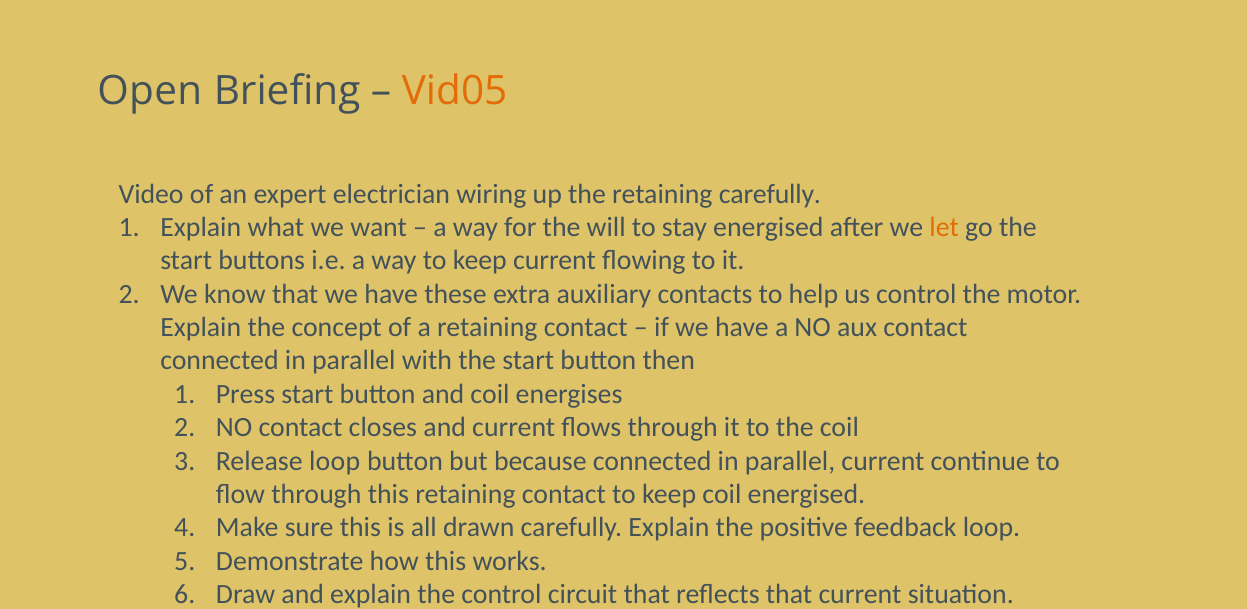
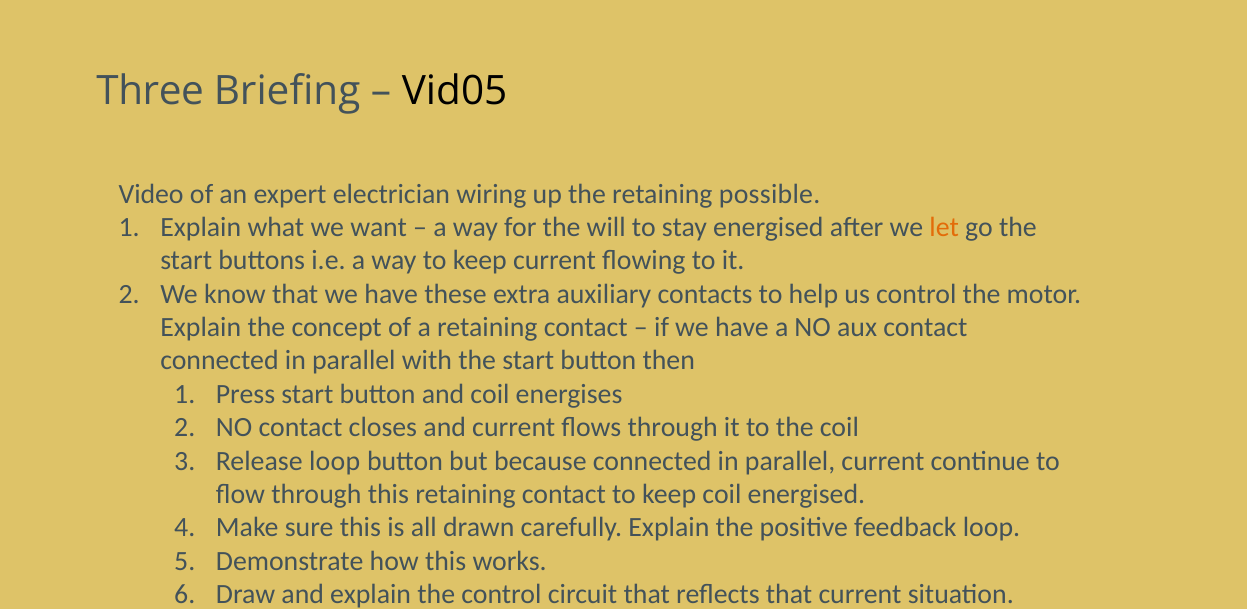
Open: Open -> Three
Vid05 colour: orange -> black
retaining carefully: carefully -> possible
